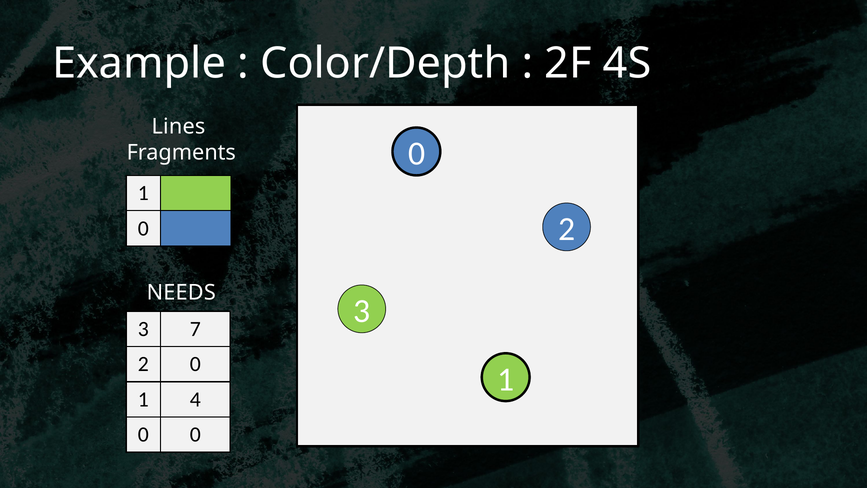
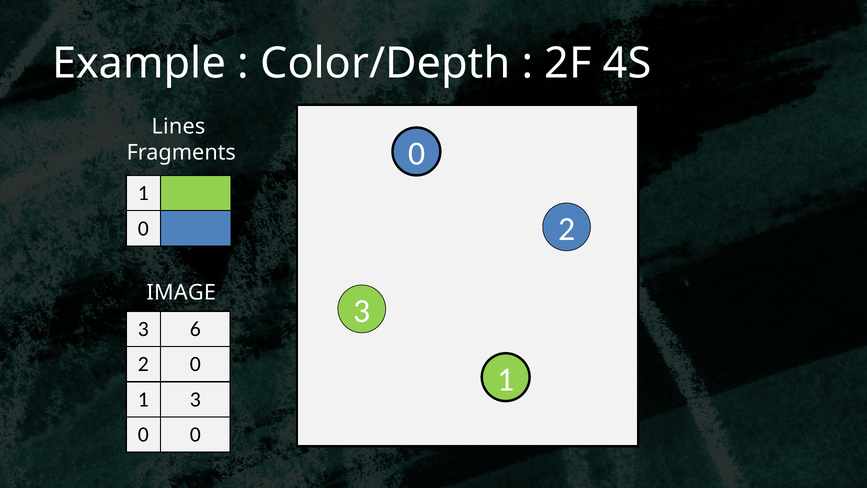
NEEDS: NEEDS -> IMAGE
7: 7 -> 6
1 4: 4 -> 3
